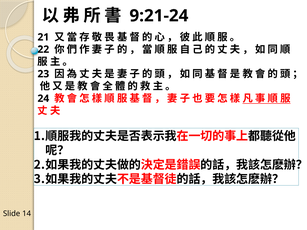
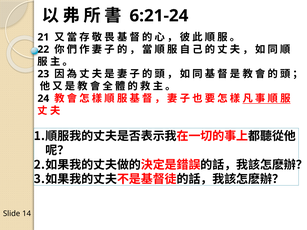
9:21-24: 9:21-24 -> 6:21-24
